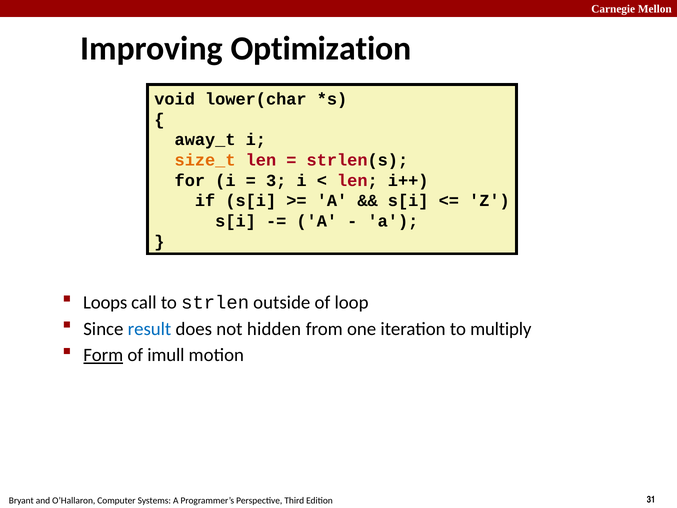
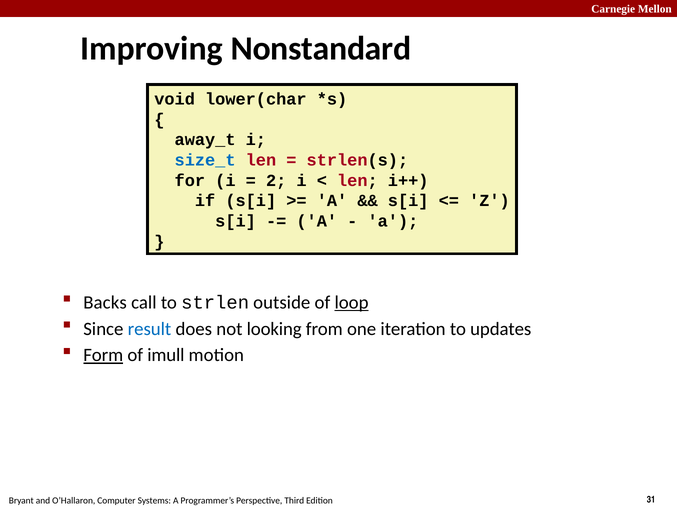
Optimization: Optimization -> Nonstandard
size_t colour: orange -> blue
3: 3 -> 2
Loops: Loops -> Backs
loop underline: none -> present
hidden: hidden -> looking
multiply: multiply -> updates
